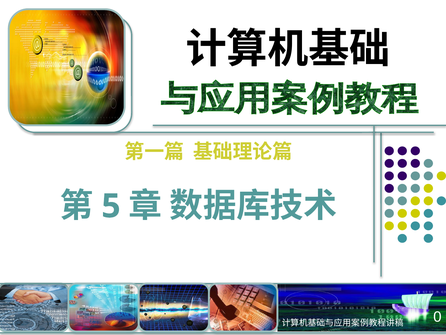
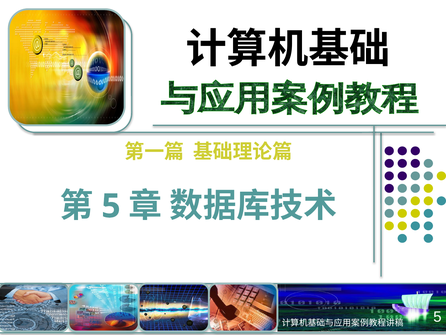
0 at (437, 316): 0 -> 5
